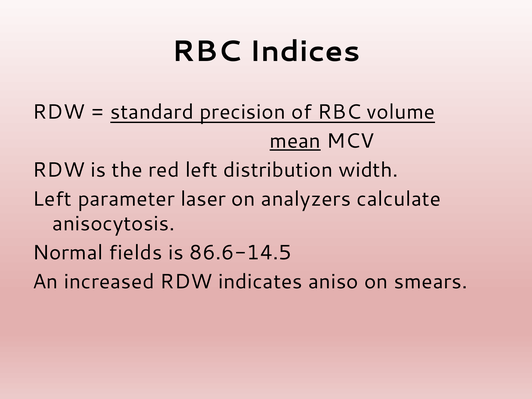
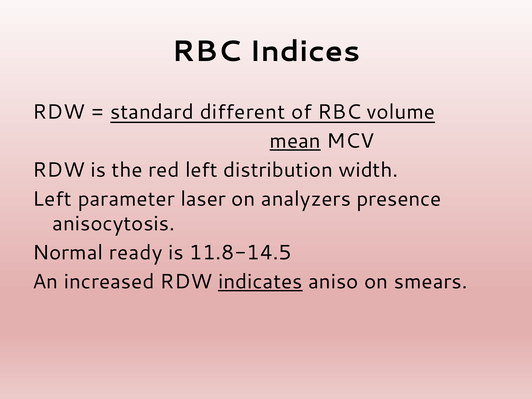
precision: precision -> different
calculate: calculate -> presence
fields: fields -> ready
86.6-14.5: 86.6-14.5 -> 11.8-14.5
indicates underline: none -> present
